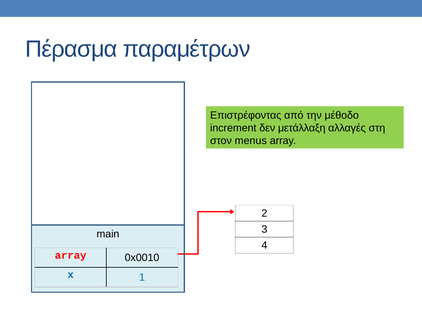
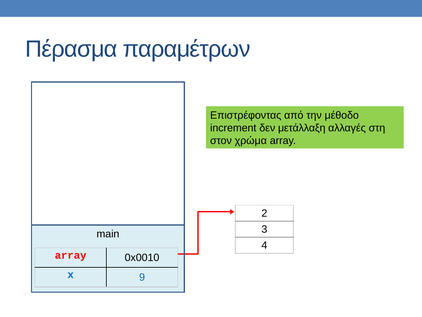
menus: menus -> χρώμα
1: 1 -> 9
